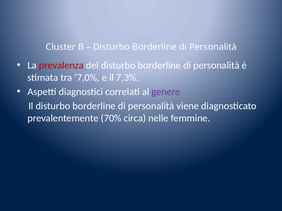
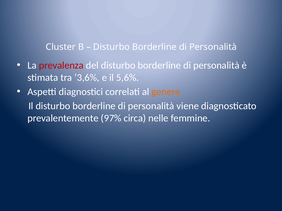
’7,0%: ’7,0% -> ’3,6%
7,3%: 7,3% -> 5,6%
genere colour: purple -> orange
70%: 70% -> 97%
